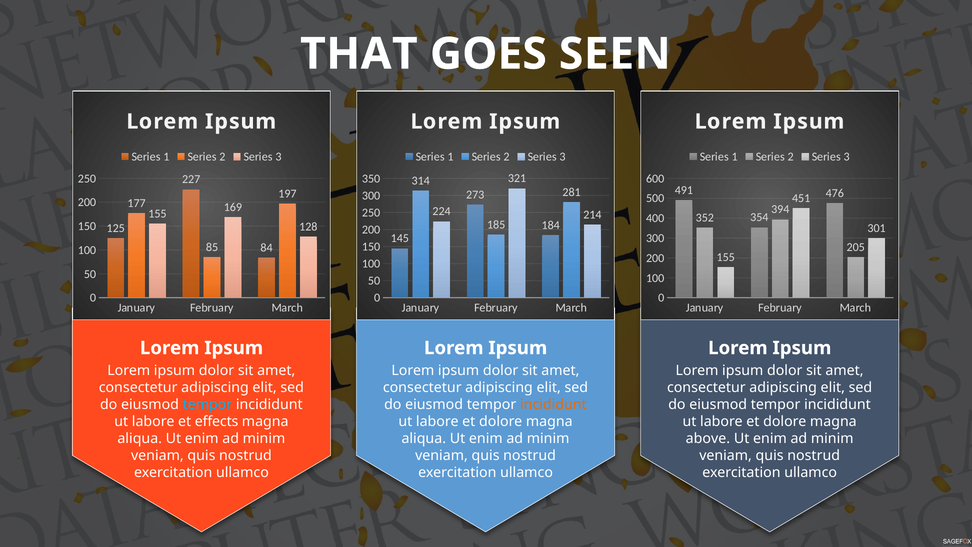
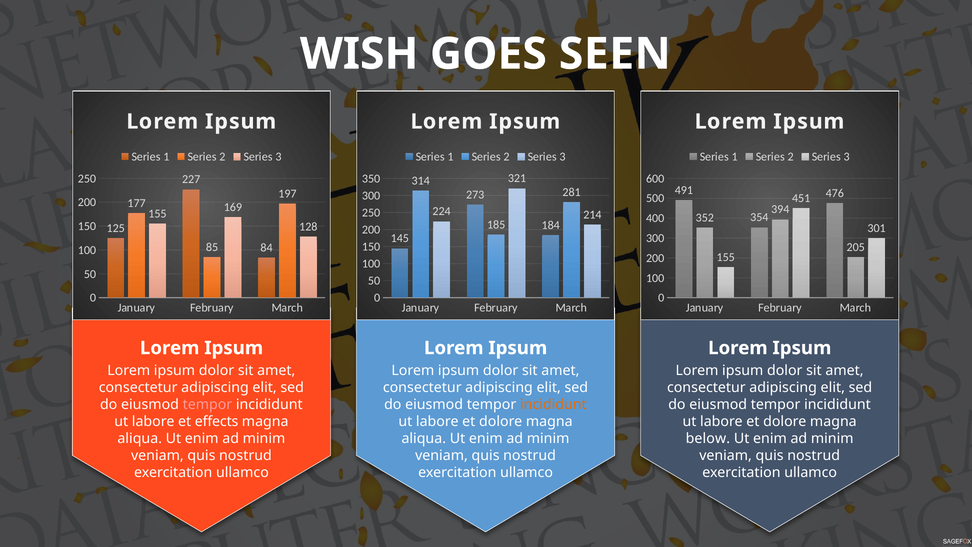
THAT: THAT -> WISH
tempor at (207, 404) colour: light blue -> pink
above: above -> below
